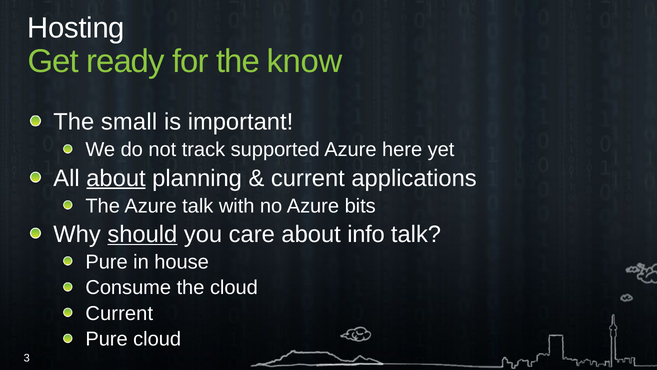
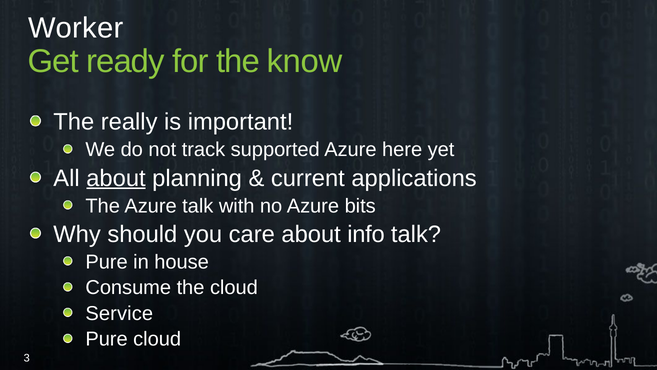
Hosting: Hosting -> Worker
small: small -> really
should underline: present -> none
Current at (119, 313): Current -> Service
